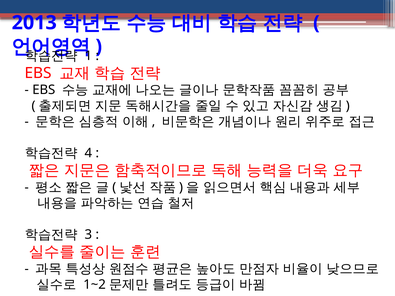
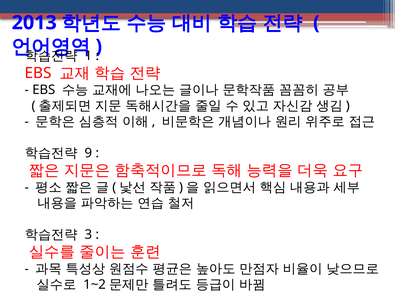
4: 4 -> 9
